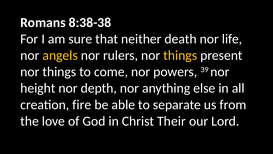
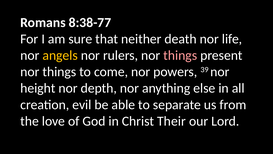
8:38-38: 8:38-38 -> 8:38-77
things at (180, 55) colour: yellow -> pink
fire: fire -> evil
